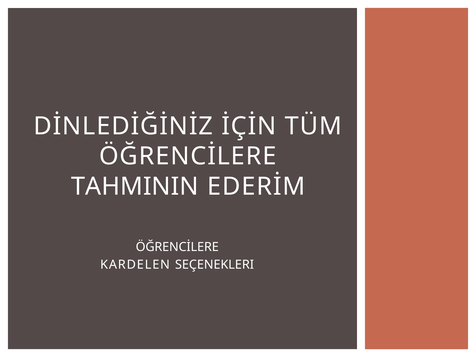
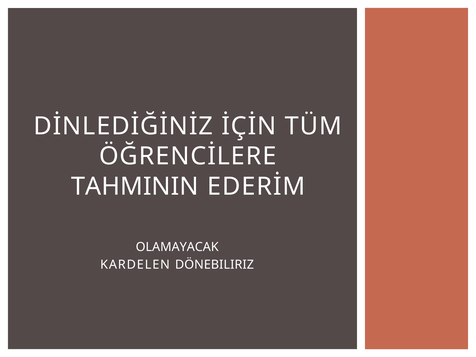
ÖĞRENCİLERE at (177, 247): ÖĞRENCİLERE -> OLAMAYACAK
SEÇENEKLERI: SEÇENEKLERI -> DÖNEBILIRIZ
